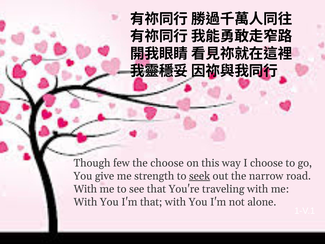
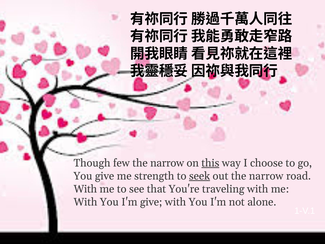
few the choose: choose -> narrow
this underline: none -> present
I'm that: that -> give
